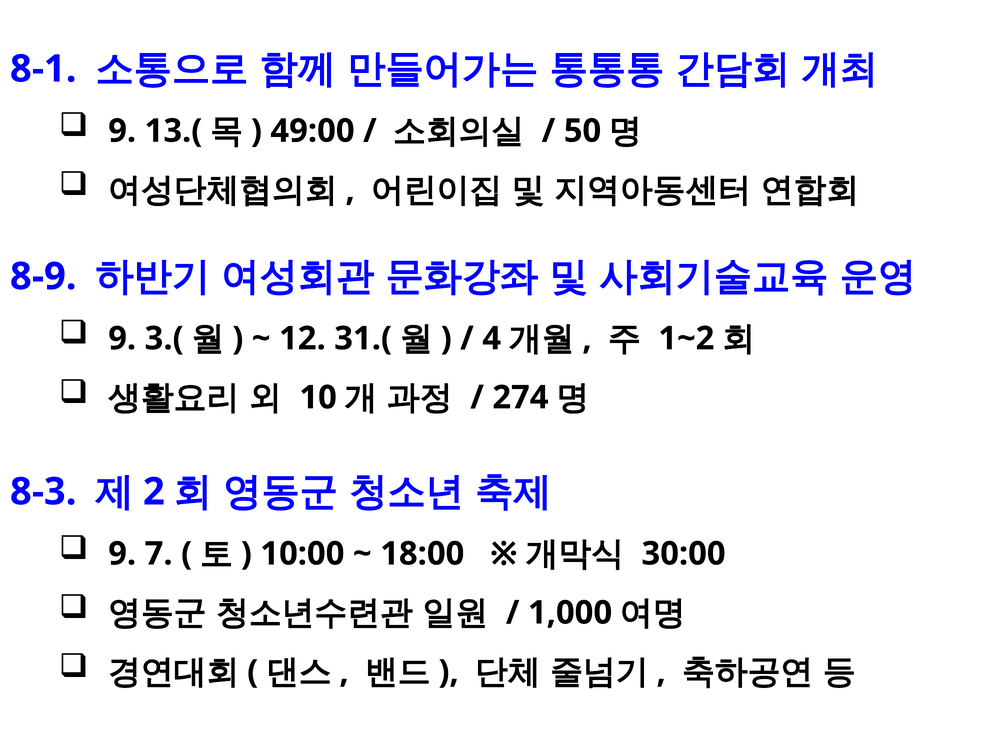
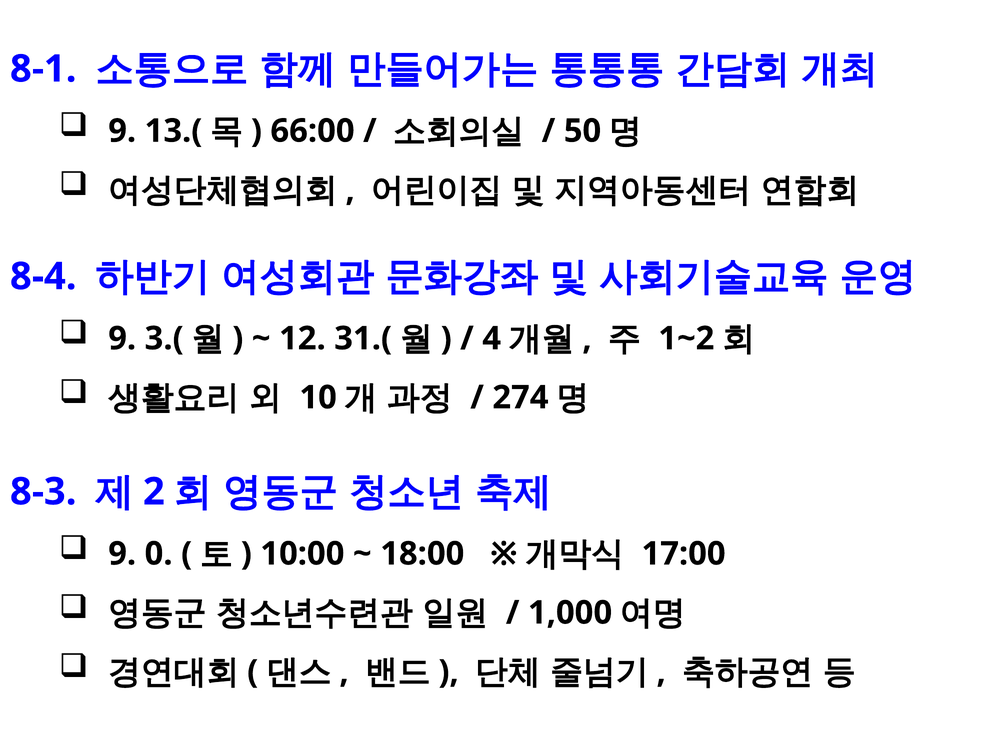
49:00: 49:00 -> 66:00
8-9: 8-9 -> 8-4
7: 7 -> 0
30:00: 30:00 -> 17:00
